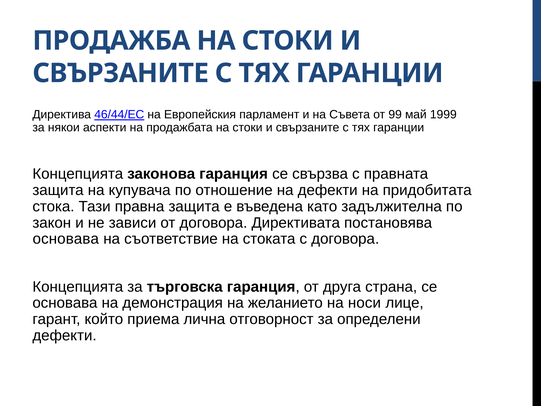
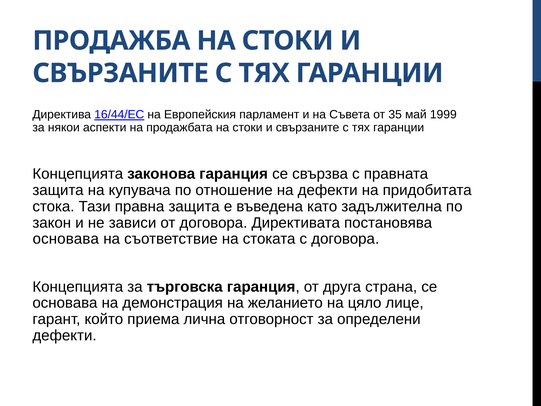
46/44/EC: 46/44/EC -> 16/44/EC
99: 99 -> 35
носи: носи -> цяло
